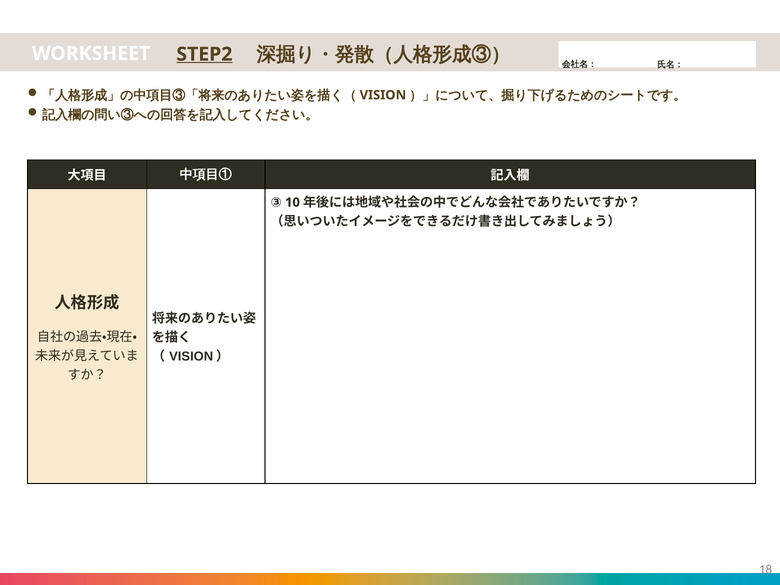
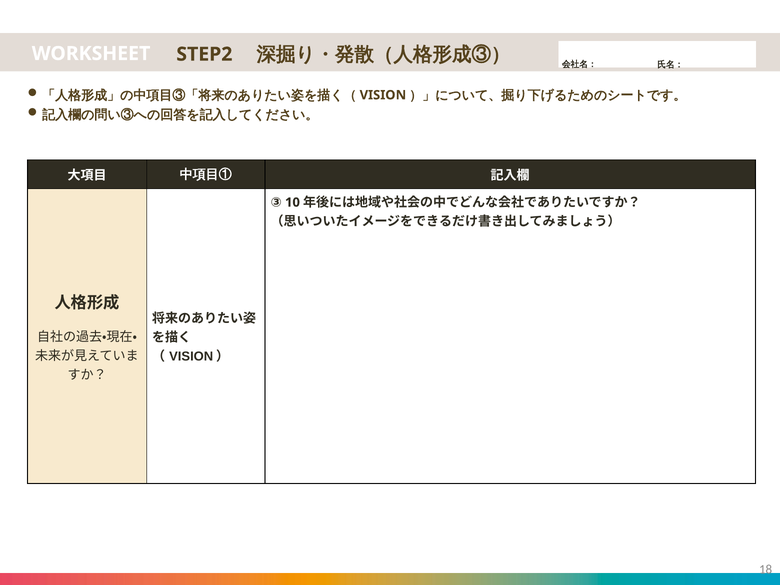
STEP2 underline: present -> none
